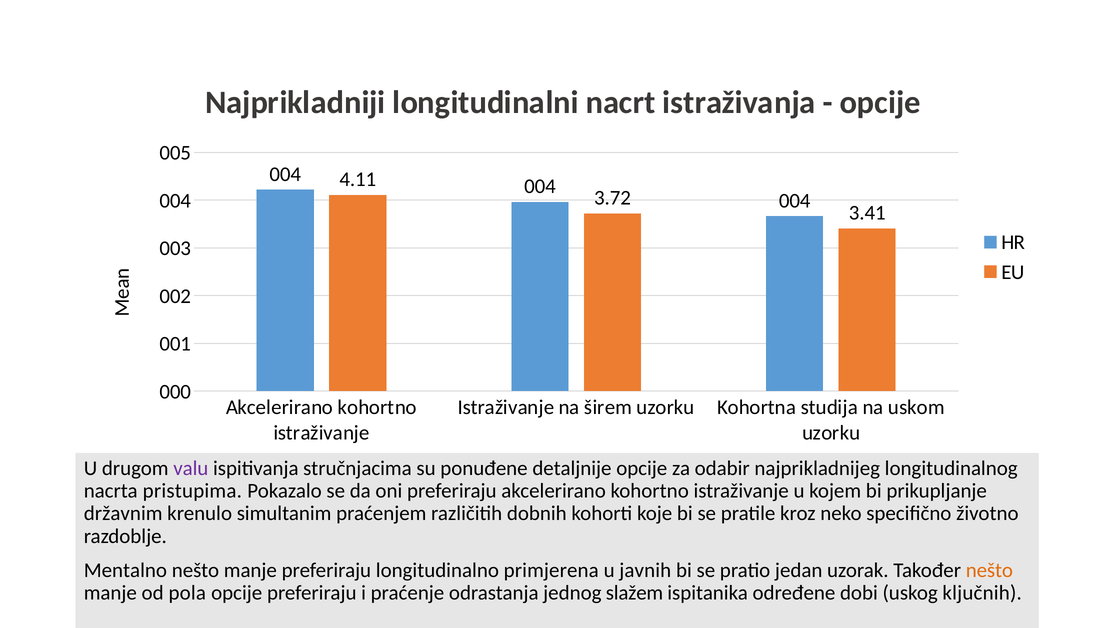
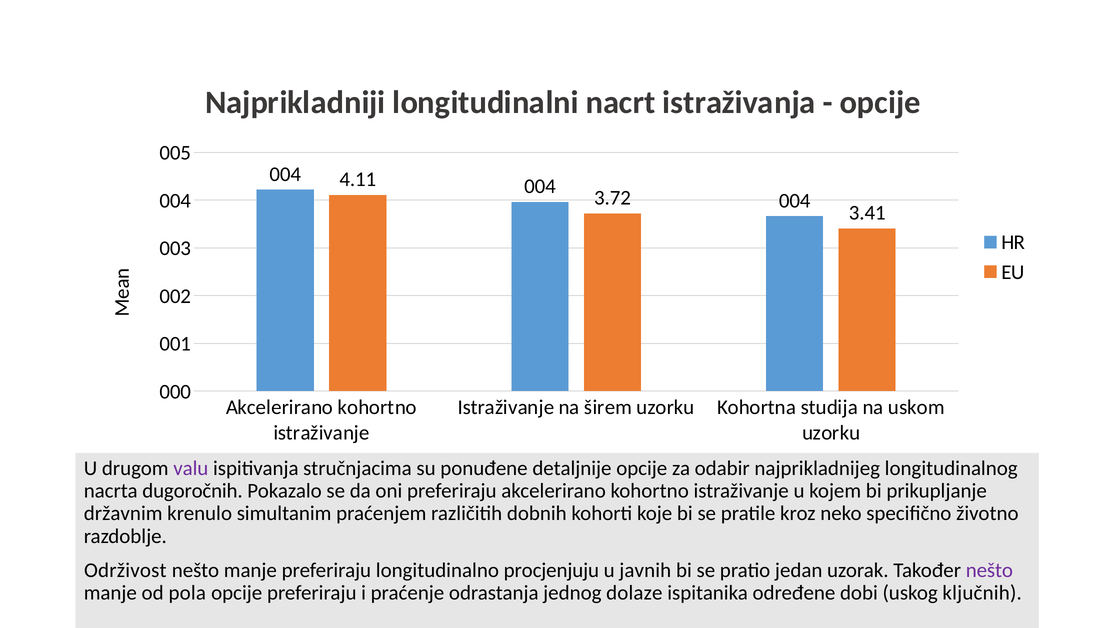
pristupima: pristupima -> dugoročnih
Mentalno: Mentalno -> Održivost
primjerena: primjerena -> procjenjuju
nešto at (989, 571) colour: orange -> purple
slažem: slažem -> dolaze
